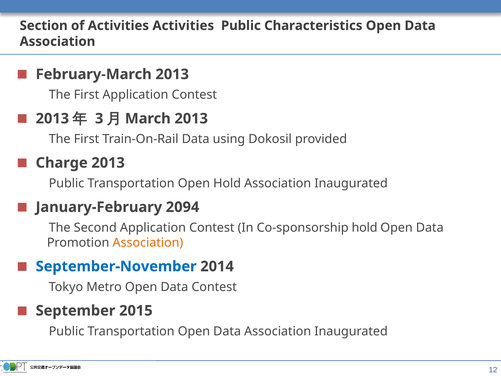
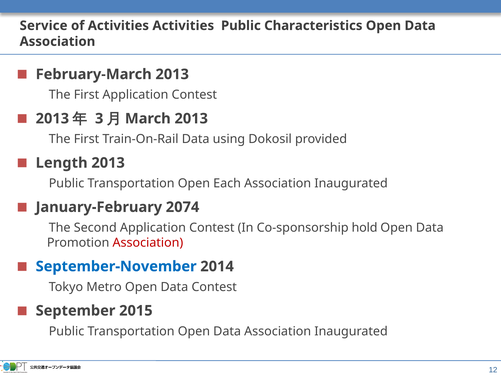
Section: Section -> Service
Charge: Charge -> Length
Open Hold: Hold -> Each
2094: 2094 -> 2074
Association at (148, 243) colour: orange -> red
